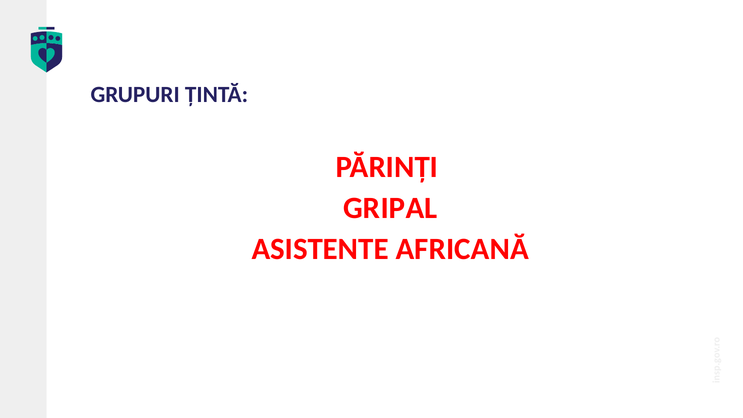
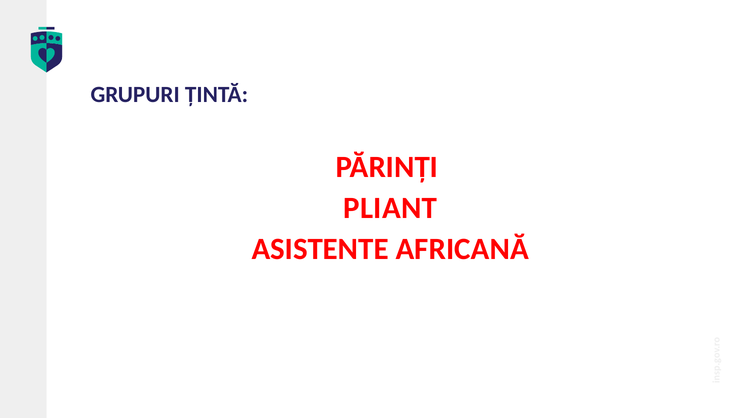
GRIPAL: GRIPAL -> PLIANT
